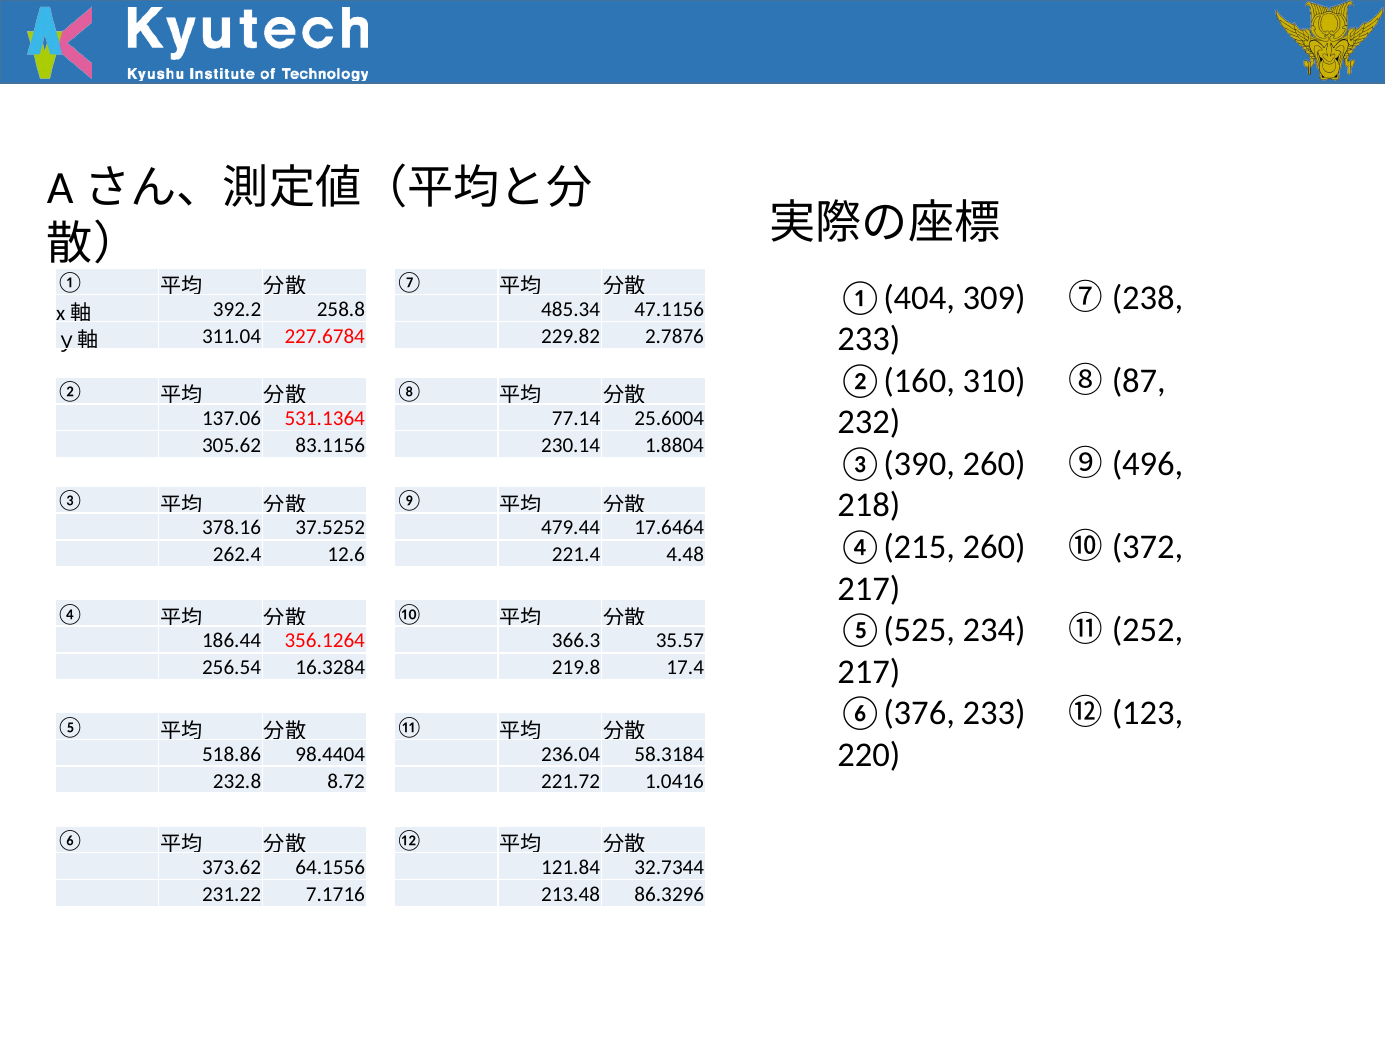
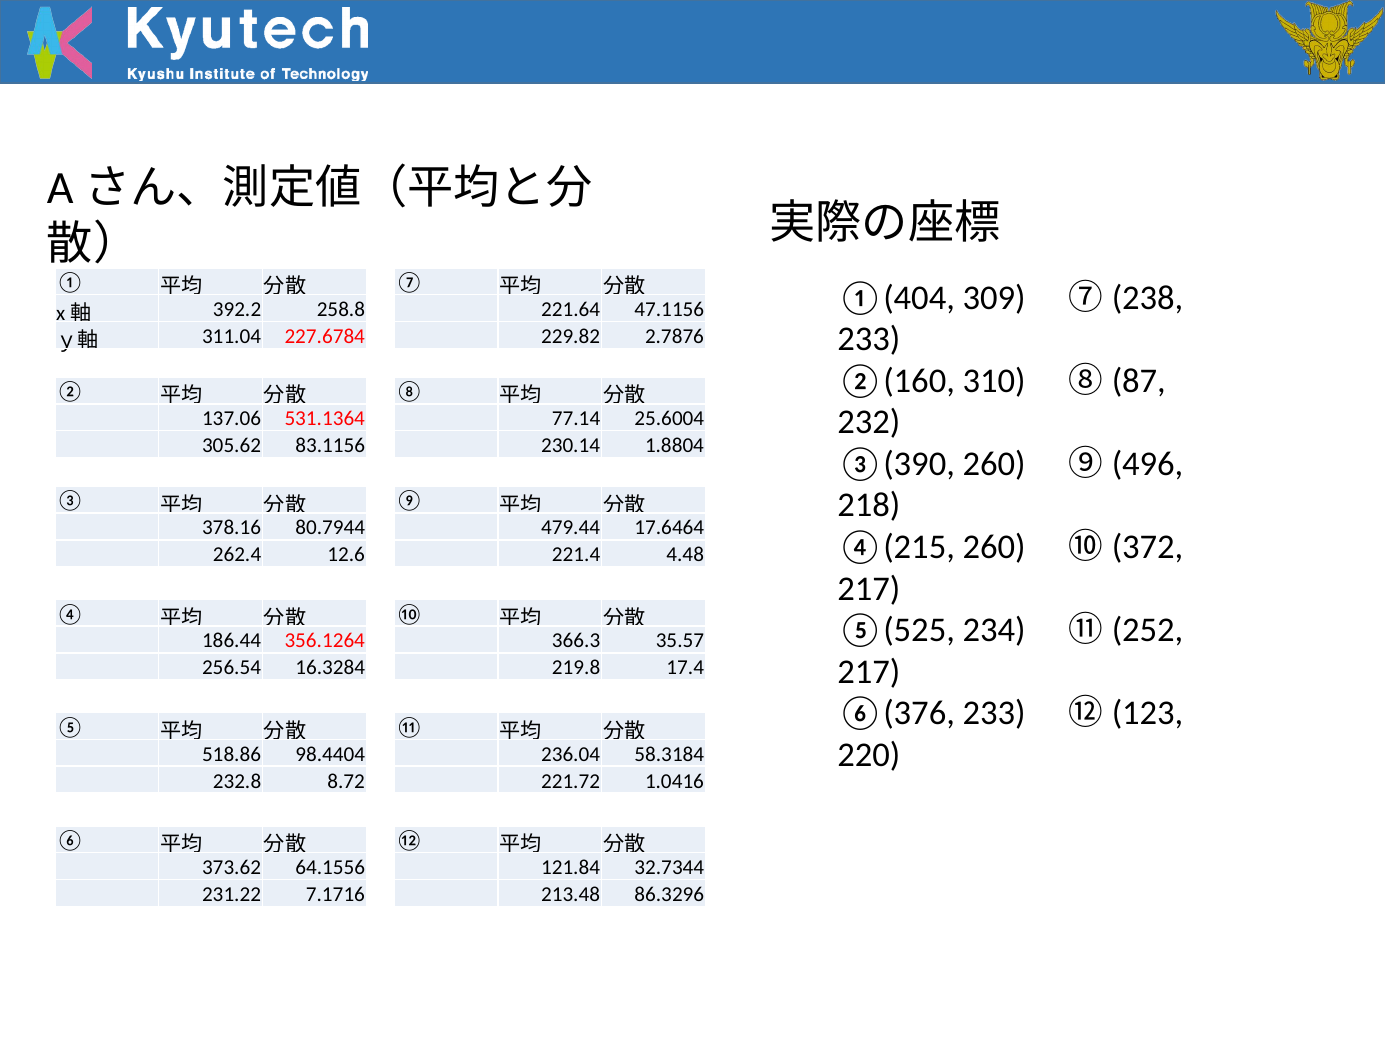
485.34: 485.34 -> 221.64
37.5252: 37.5252 -> 80.7944
